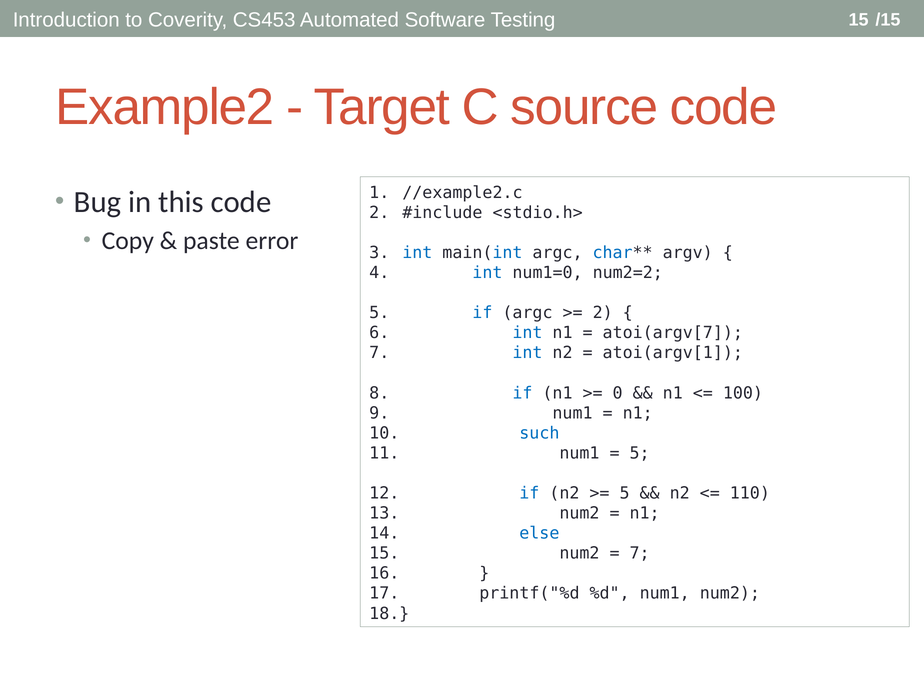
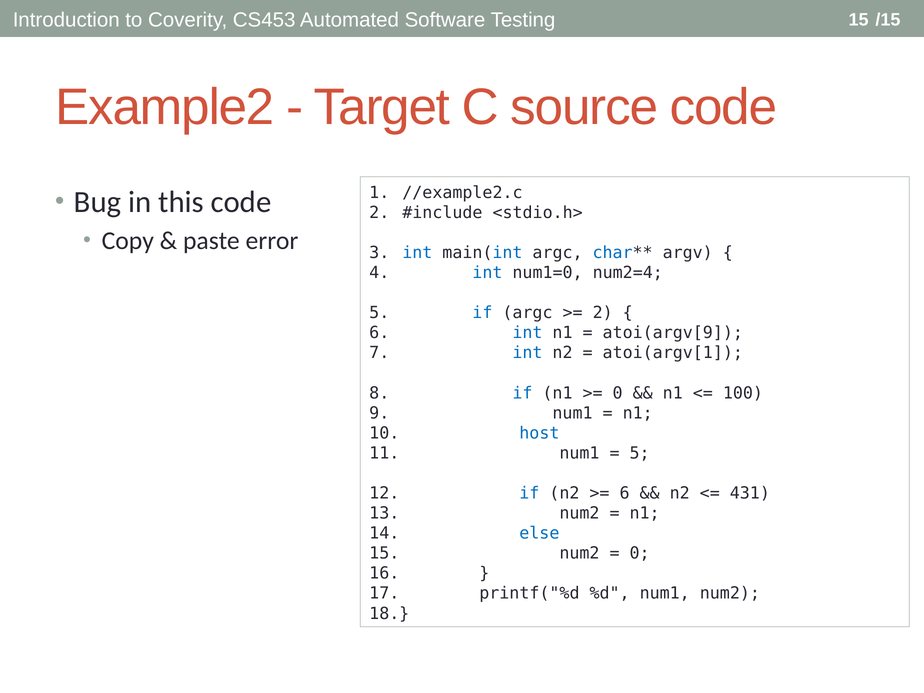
num2=2: num2=2 -> num2=4
atoi(argv[7: atoi(argv[7 -> atoi(argv[9
such: such -> host
5 at (625, 493): 5 -> 6
110: 110 -> 431
7 at (640, 553): 7 -> 0
